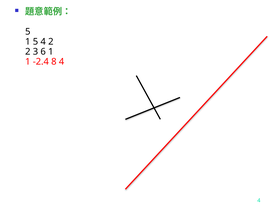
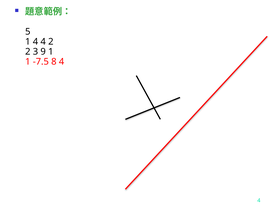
1 5: 5 -> 4
6: 6 -> 9
-2.4: -2.4 -> -7.5
